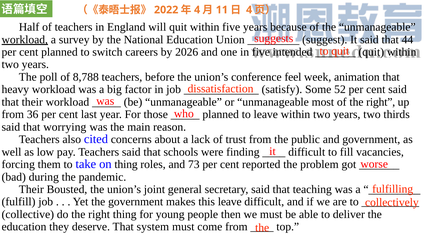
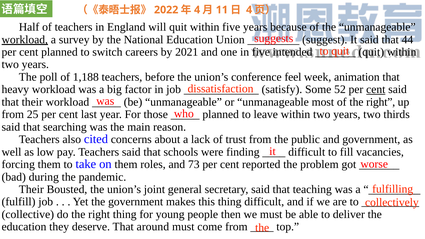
2026: 2026 -> 2021
8,788: 8,788 -> 1,188
cent at (376, 90) underline: none -> present
36: 36 -> 25
worrying: worrying -> searching
on thing: thing -> them
this leave: leave -> thing
system: system -> around
